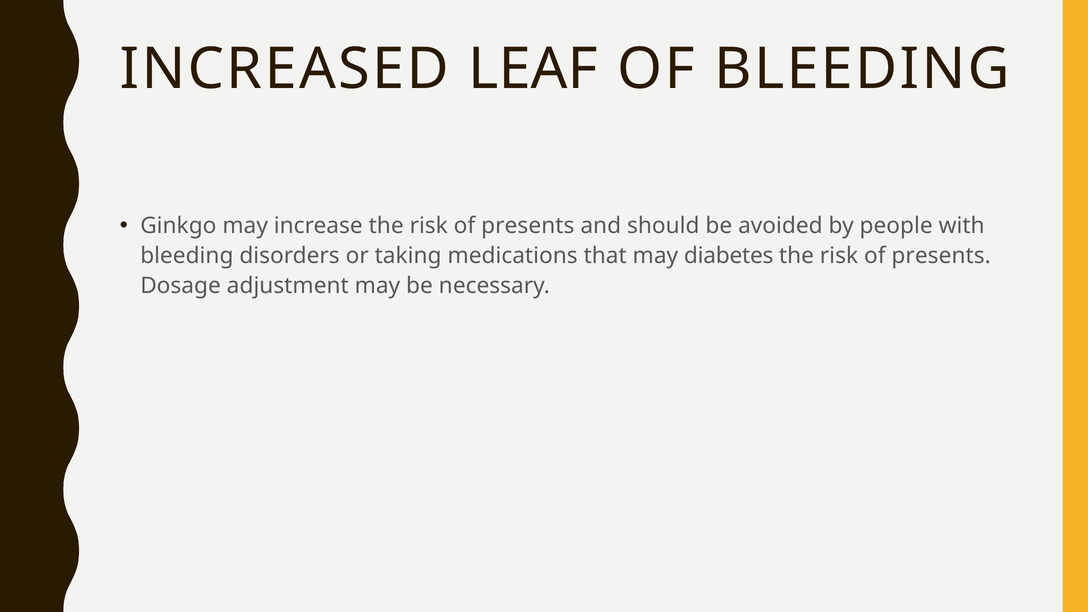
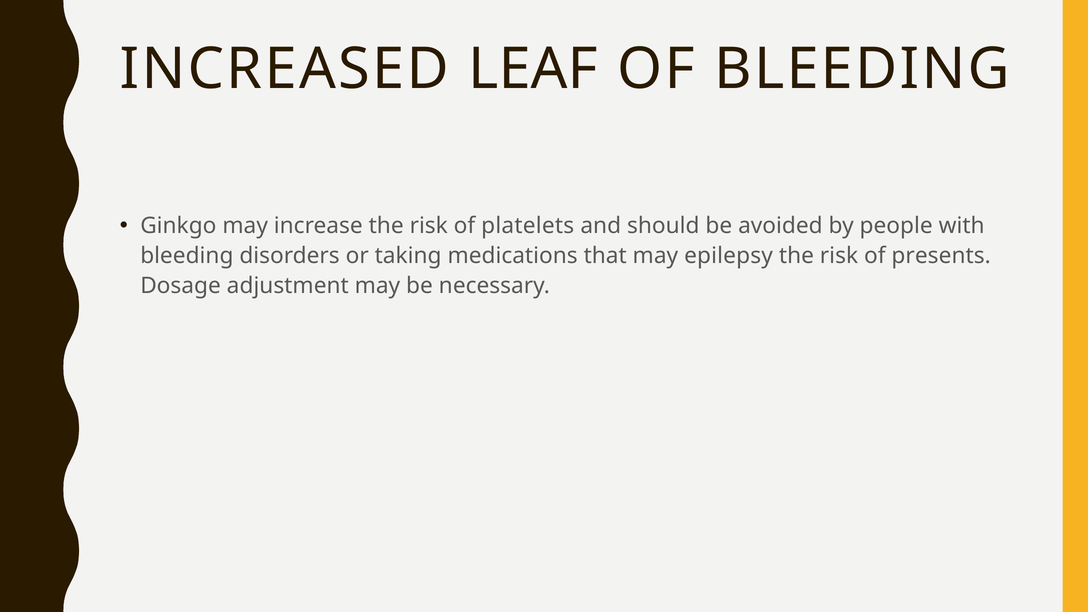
presents at (528, 226): presents -> platelets
diabetes: diabetes -> epilepsy
